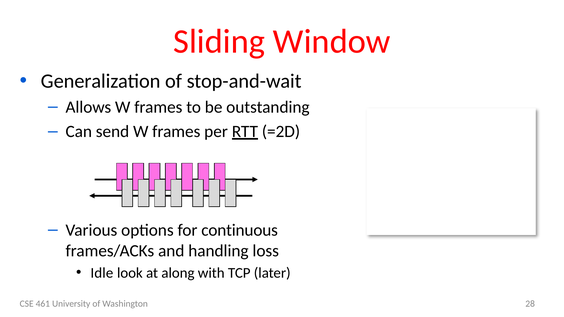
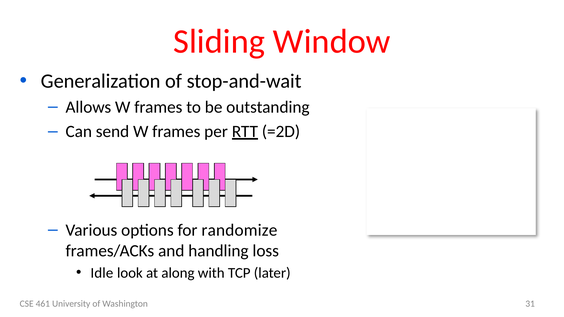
continuous: continuous -> randomize
28: 28 -> 31
